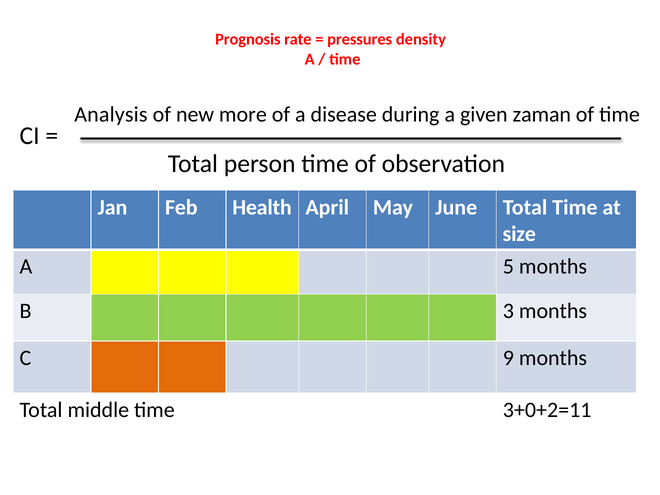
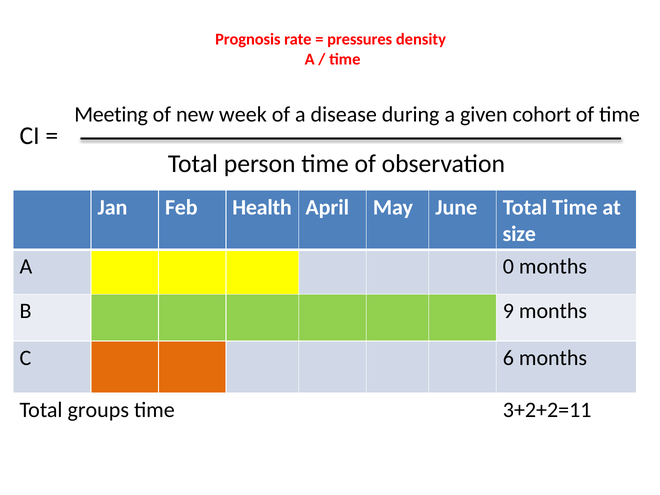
Analysis: Analysis -> Meeting
more: more -> week
zaman: zaman -> cohort
5: 5 -> 0
3: 3 -> 9
9: 9 -> 6
middle: middle -> groups
3+0+2=11: 3+0+2=11 -> 3+2+2=11
